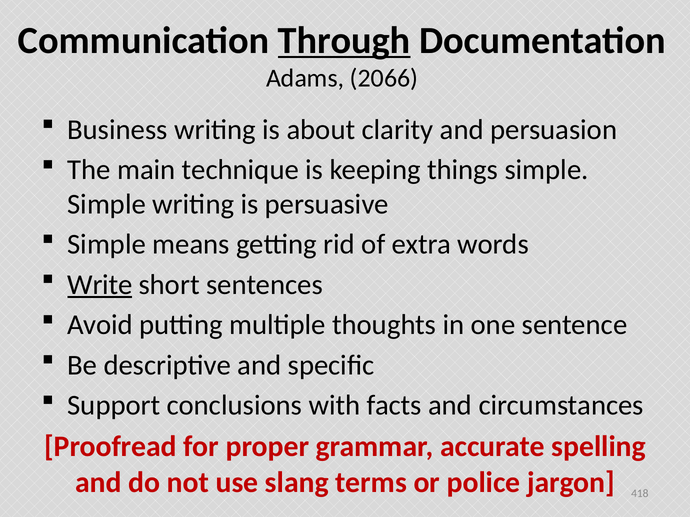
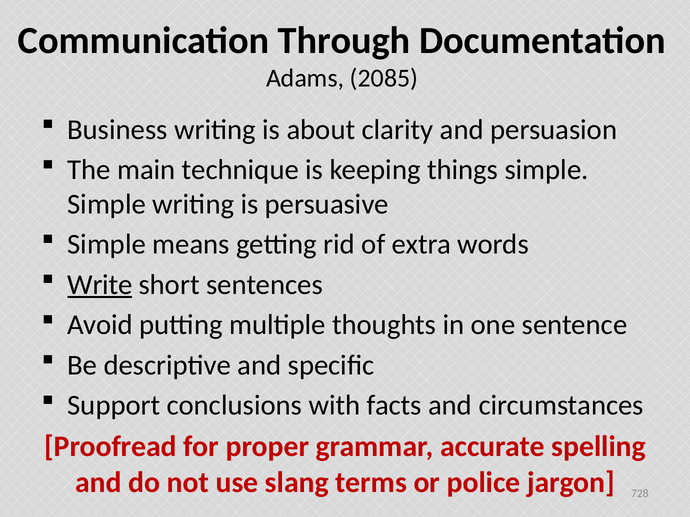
Through underline: present -> none
2066: 2066 -> 2085
418: 418 -> 728
